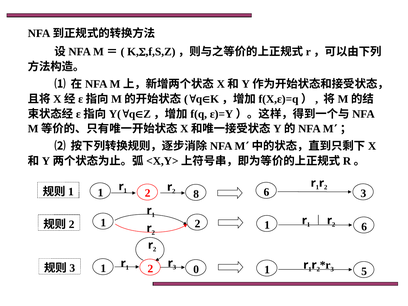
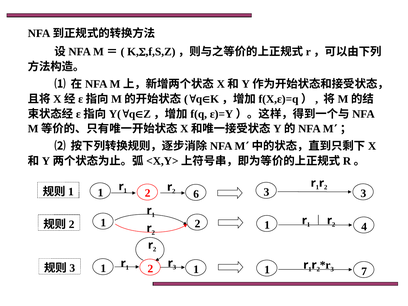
6 at (266, 192): 6 -> 3
8: 8 -> 6
6 at (364, 227): 6 -> 4
2 0: 0 -> 1
5: 5 -> 7
